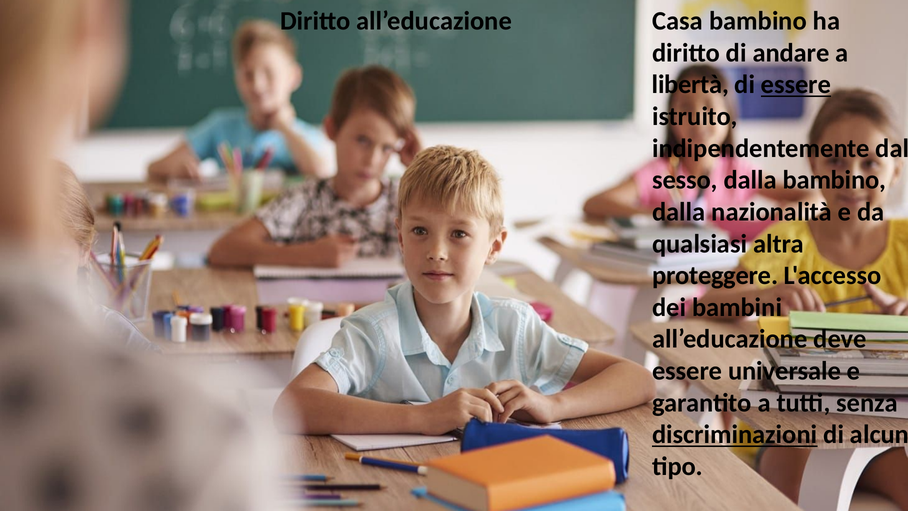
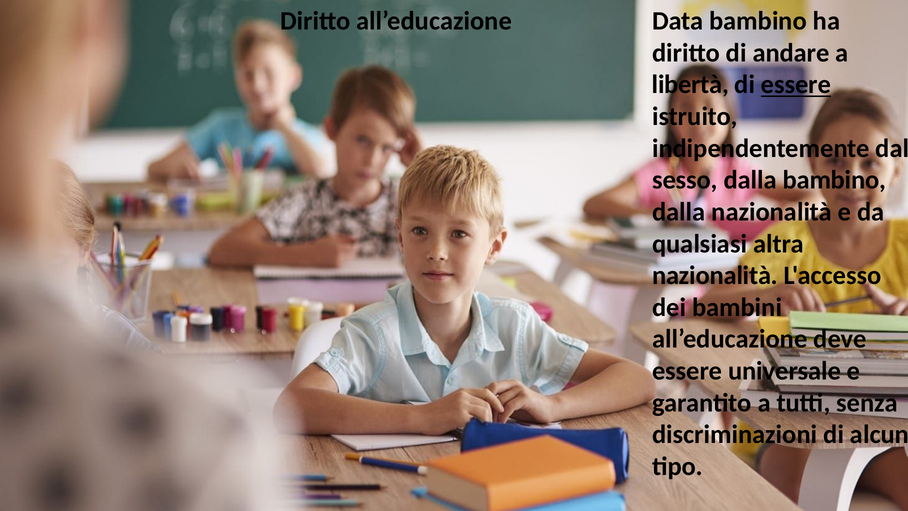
Casa: Casa -> Data
proteggere at (715, 275): proteggere -> nazionalità
discriminazioni underline: present -> none
